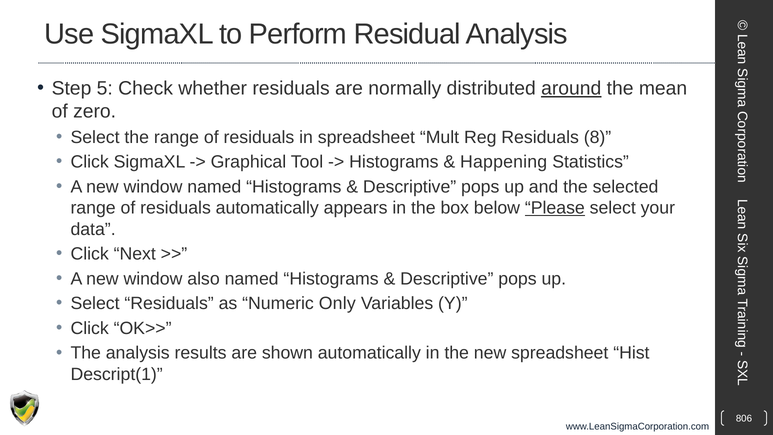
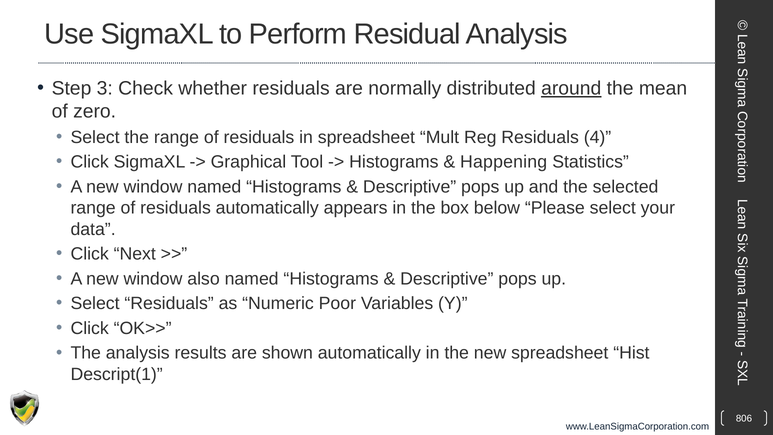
5: 5 -> 3
8: 8 -> 4
Please underline: present -> none
Only: Only -> Poor
